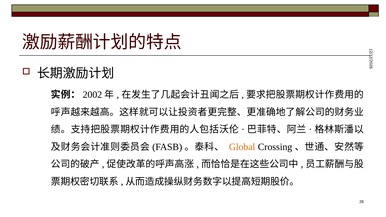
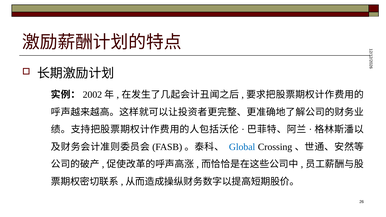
Global colour: orange -> blue
